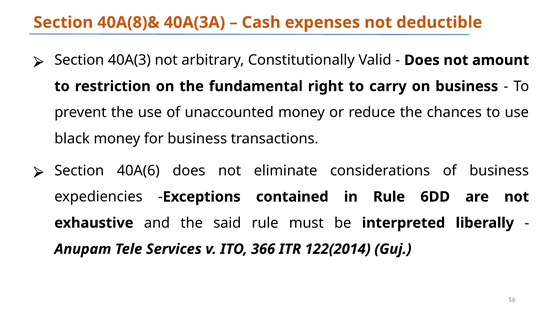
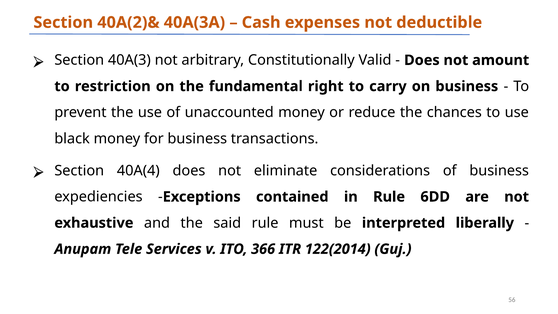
40A(8)&: 40A(8)& -> 40A(2)&
40A(6: 40A(6 -> 40A(4
